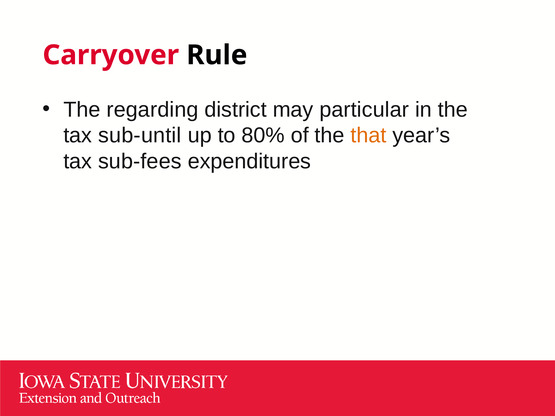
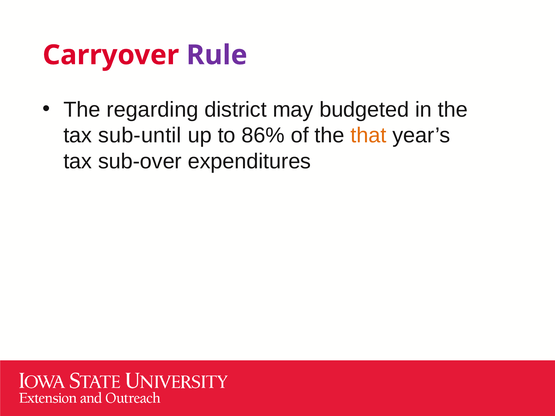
Rule colour: black -> purple
particular: particular -> budgeted
80%: 80% -> 86%
sub-fees: sub-fees -> sub-over
